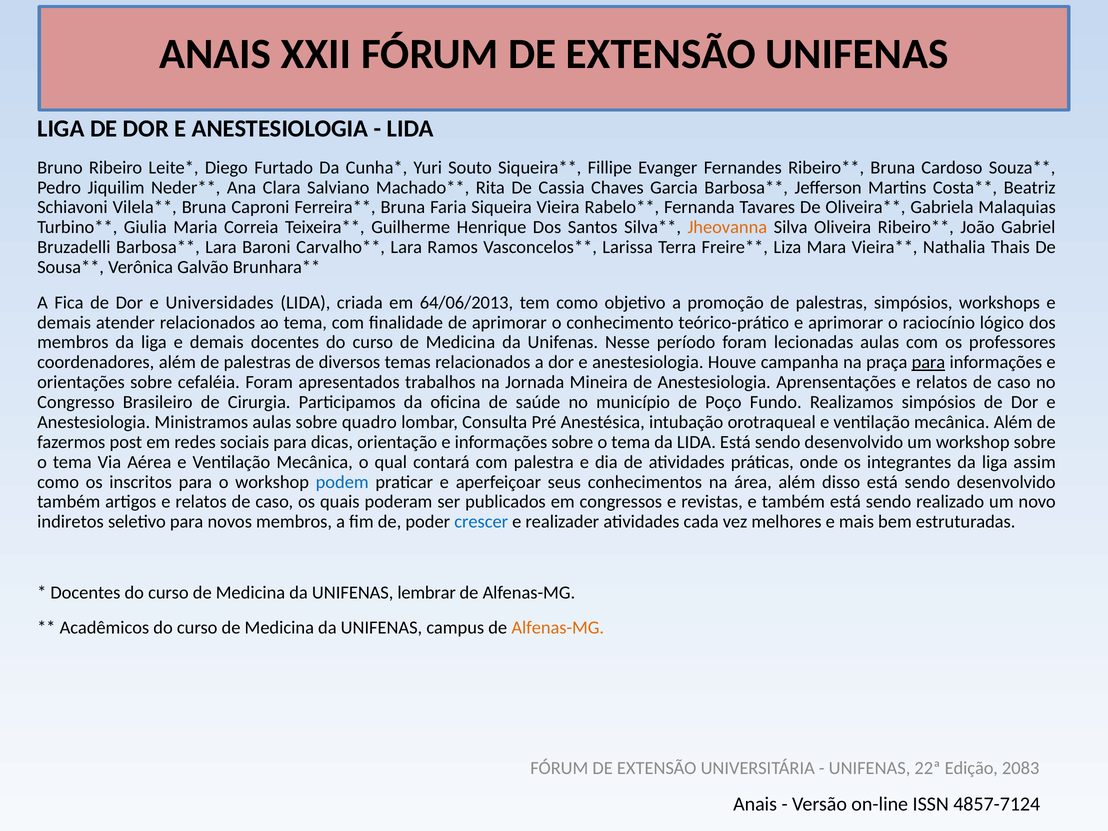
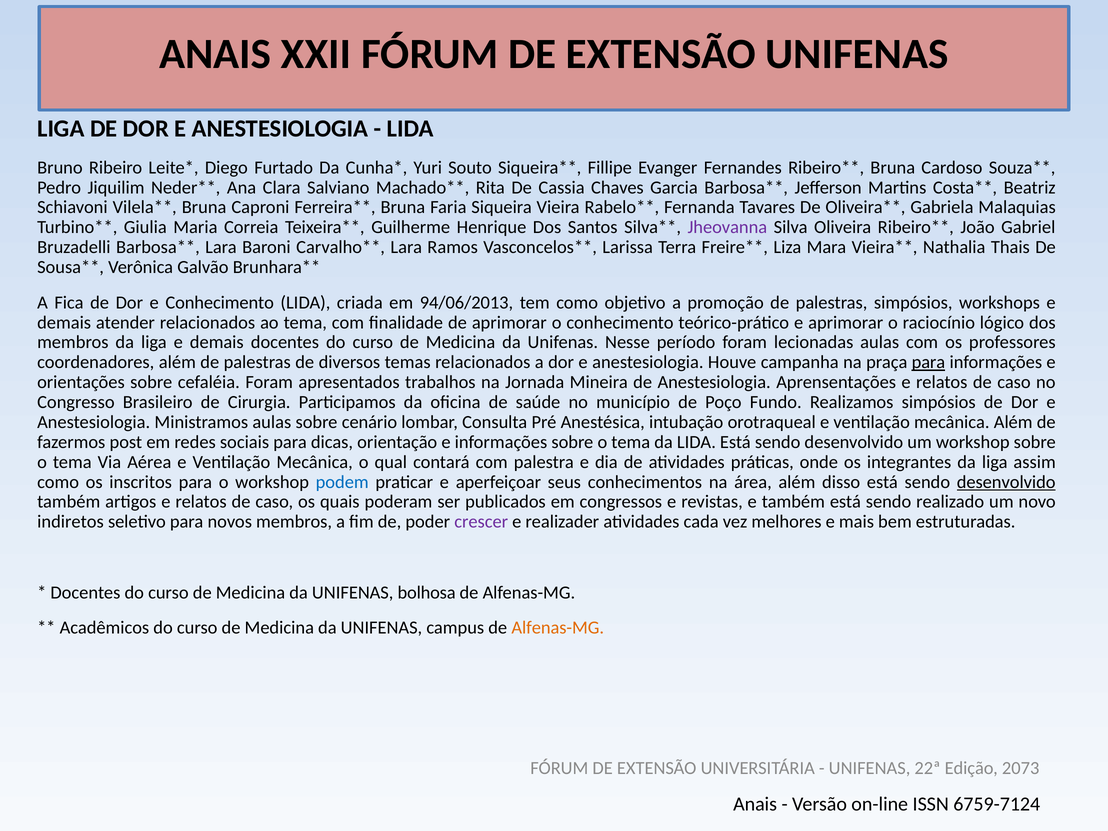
Jheovanna colour: orange -> purple
e Universidades: Universidades -> Conhecimento
64/06/2013: 64/06/2013 -> 94/06/2013
quadro: quadro -> cenário
desenvolvido at (1006, 482) underline: none -> present
crescer colour: blue -> purple
lembrar: lembrar -> bolhosa
2083: 2083 -> 2073
4857-7124: 4857-7124 -> 6759-7124
